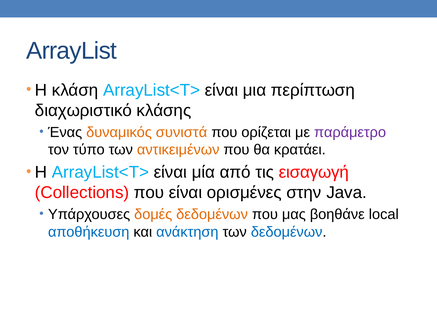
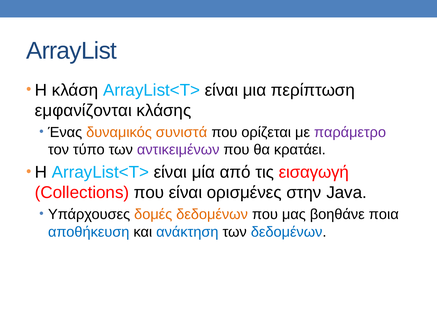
διαχωριστικό: διαχωριστικό -> εμφανίζονται
αντικειμένων colour: orange -> purple
local: local -> ποια
